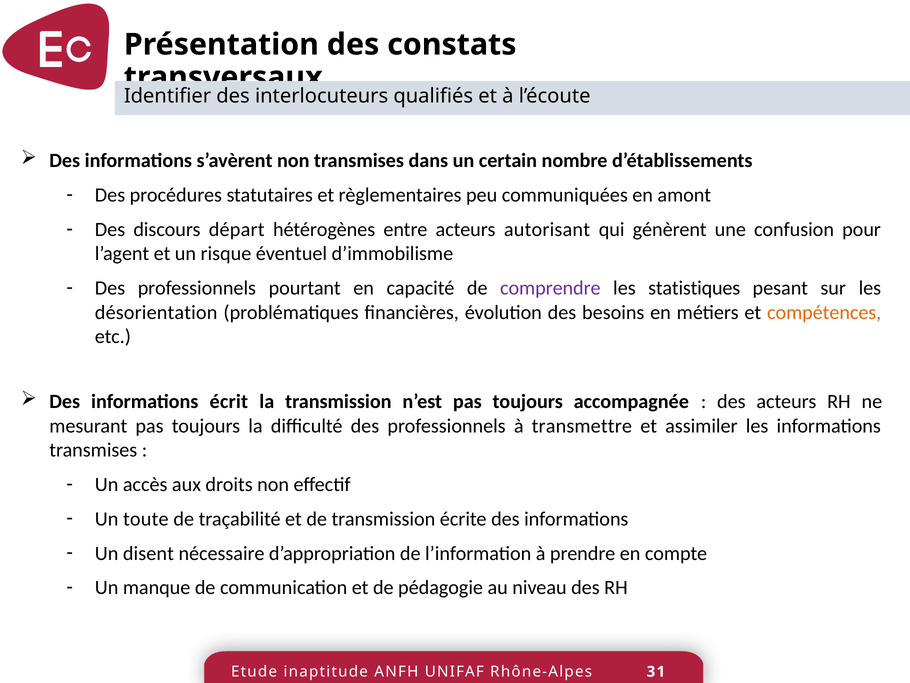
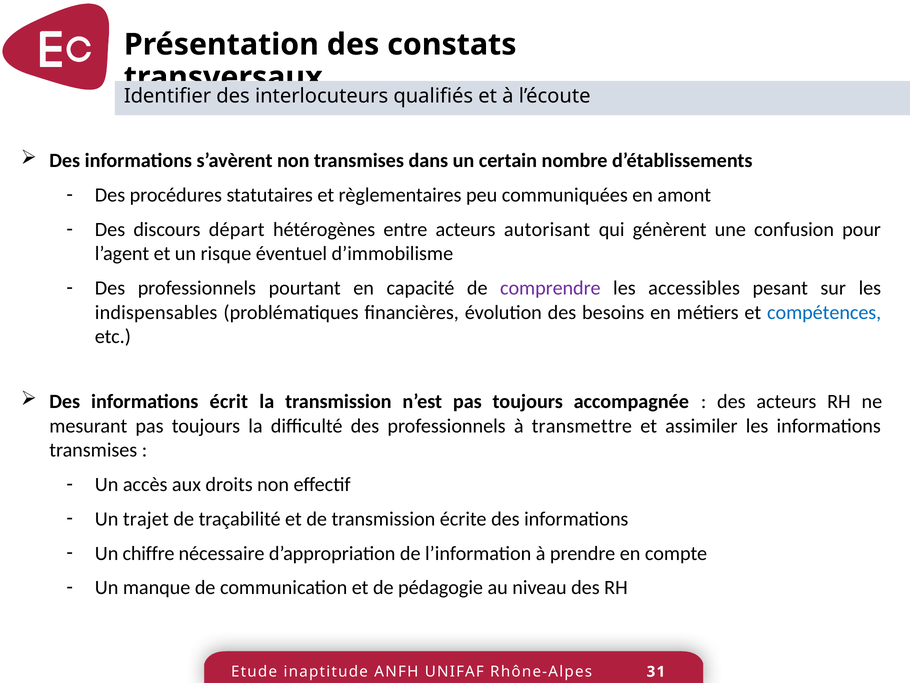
statistiques: statistiques -> accessibles
désorientation: désorientation -> indispensables
compétences colour: orange -> blue
toute: toute -> trajet
disent: disent -> chiffre
